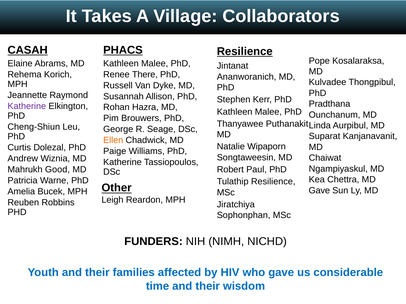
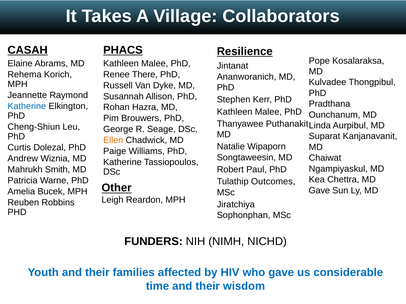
Katherine at (27, 106) colour: purple -> blue
Good: Good -> Smith
Tulathip Resilience: Resilience -> Outcomes
